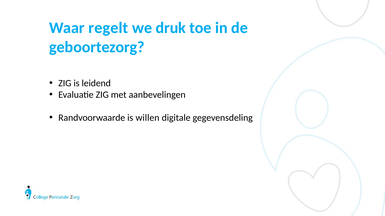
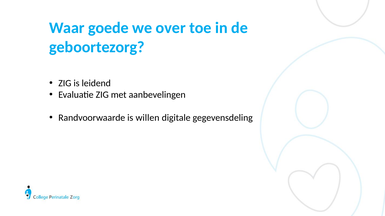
regelt: regelt -> goede
druk: druk -> over
